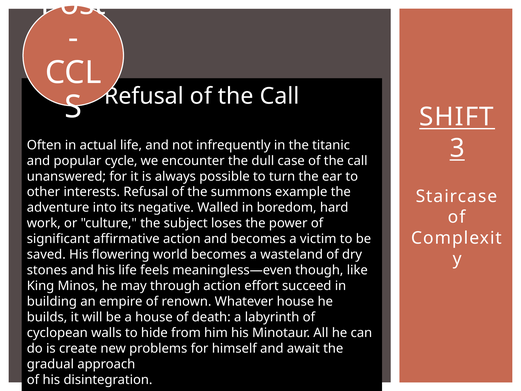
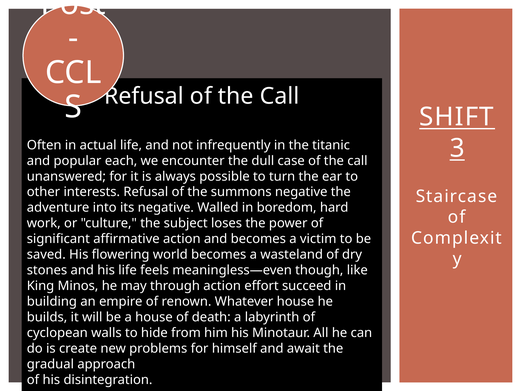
cycle: cycle -> each
summons example: example -> negative
